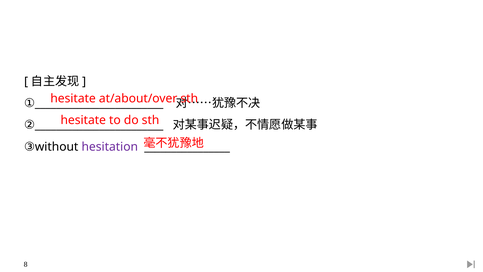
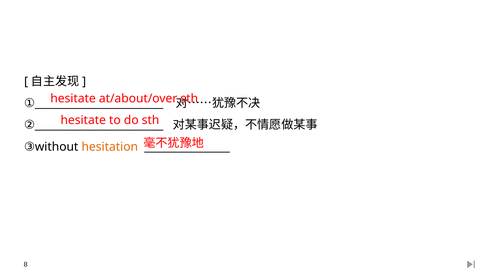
hesitation colour: purple -> orange
